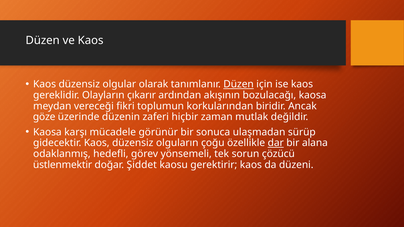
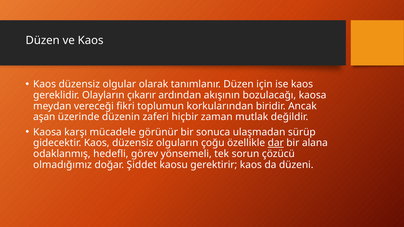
Düzen at (239, 84) underline: present -> none
göze: göze -> aşan
üstlenmektir: üstlenmektir -> olmadığımız
